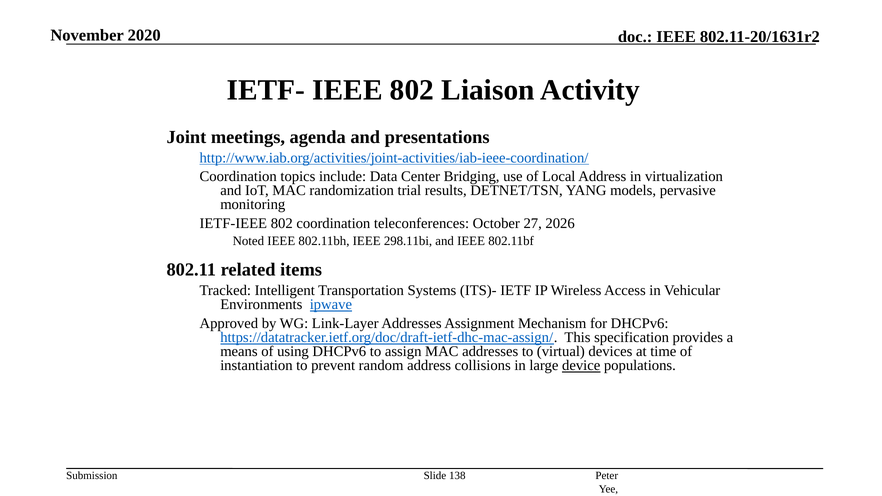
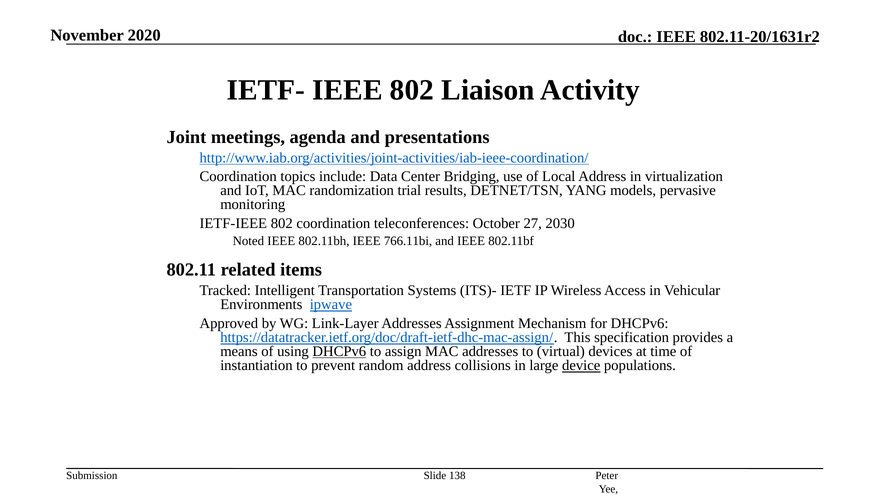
2026: 2026 -> 2030
298.11bi: 298.11bi -> 766.11bi
DHCPv6 at (339, 352) underline: none -> present
